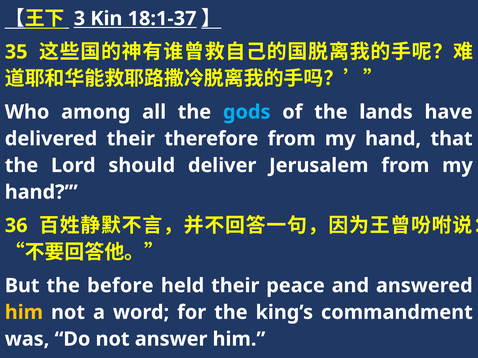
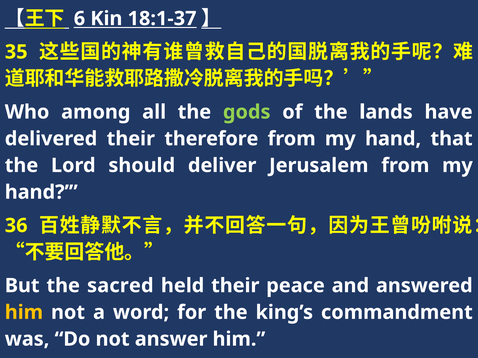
3: 3 -> 6
gods colour: light blue -> light green
before: before -> sacred
